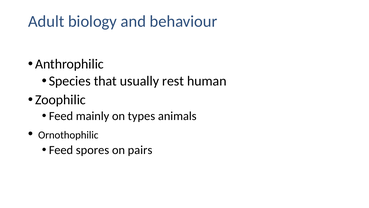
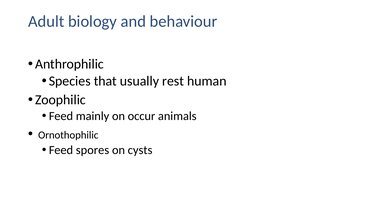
types: types -> occur
pairs: pairs -> cysts
